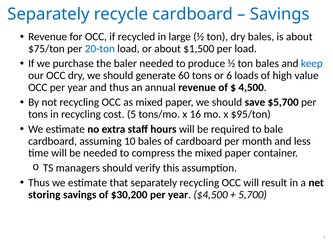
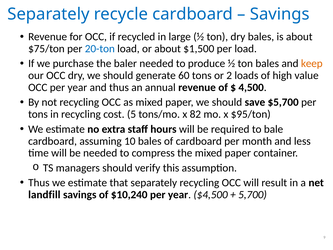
keep colour: blue -> orange
6: 6 -> 2
16: 16 -> 82
storing: storing -> landfill
$30,200: $30,200 -> $10,240
